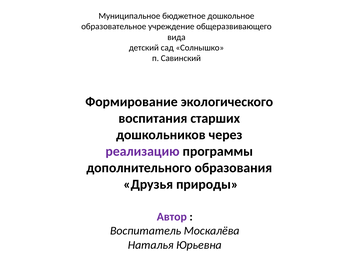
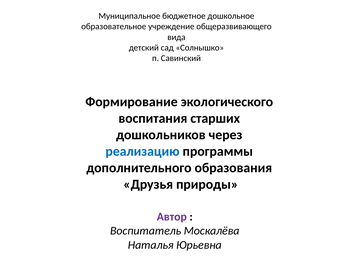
реализацию colour: purple -> blue
